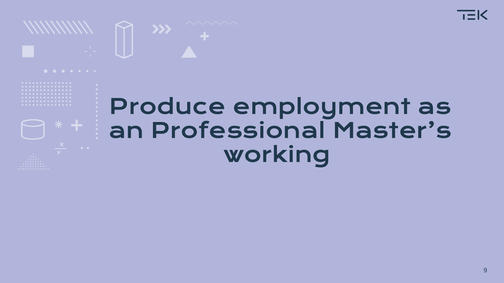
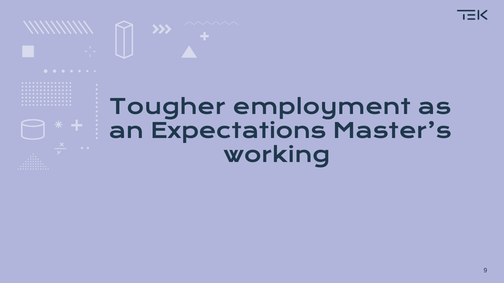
Produce: Produce -> Tougher
Professional: Professional -> Expectations
